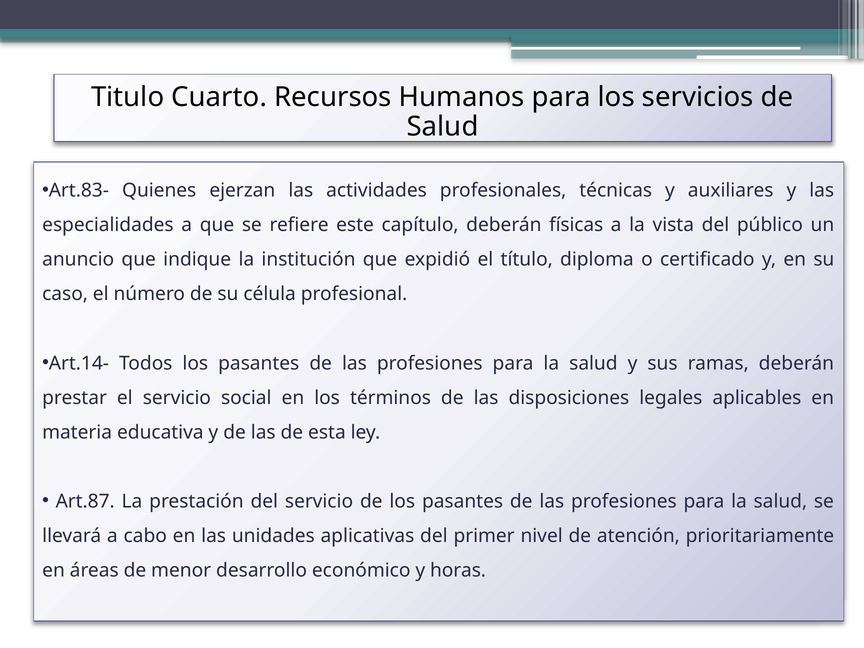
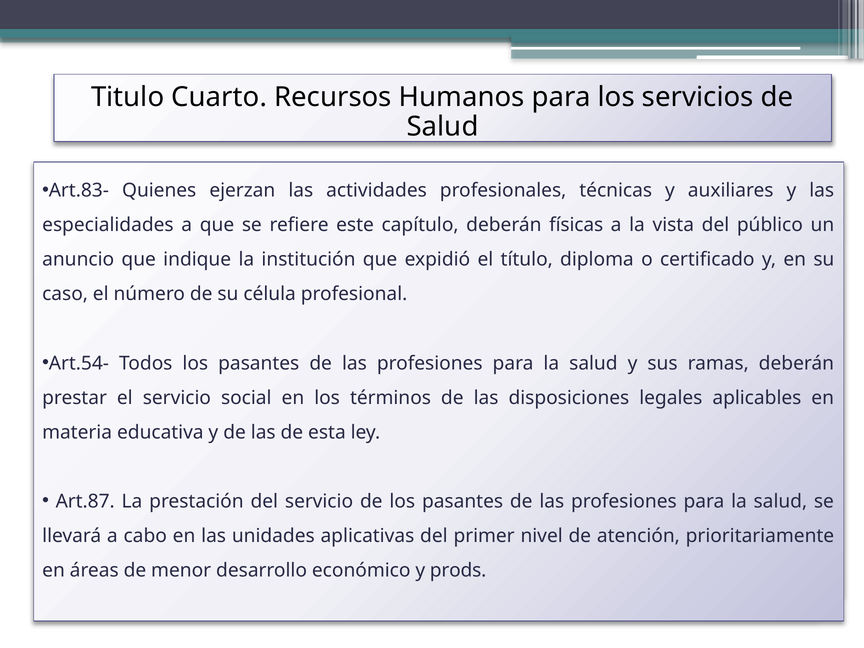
Art.14-: Art.14- -> Art.54-
horas: horas -> prods
